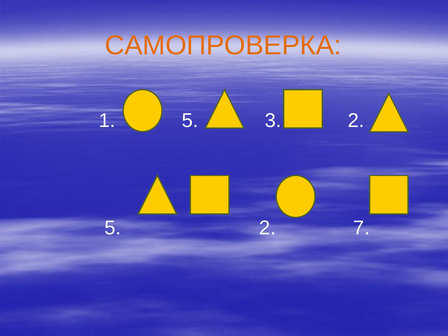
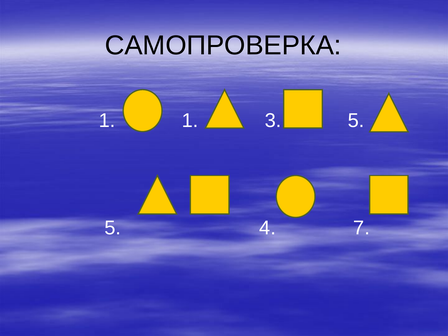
САМОПРОВЕРКА colour: orange -> black
1 5: 5 -> 1
3 2: 2 -> 5
5 2: 2 -> 4
